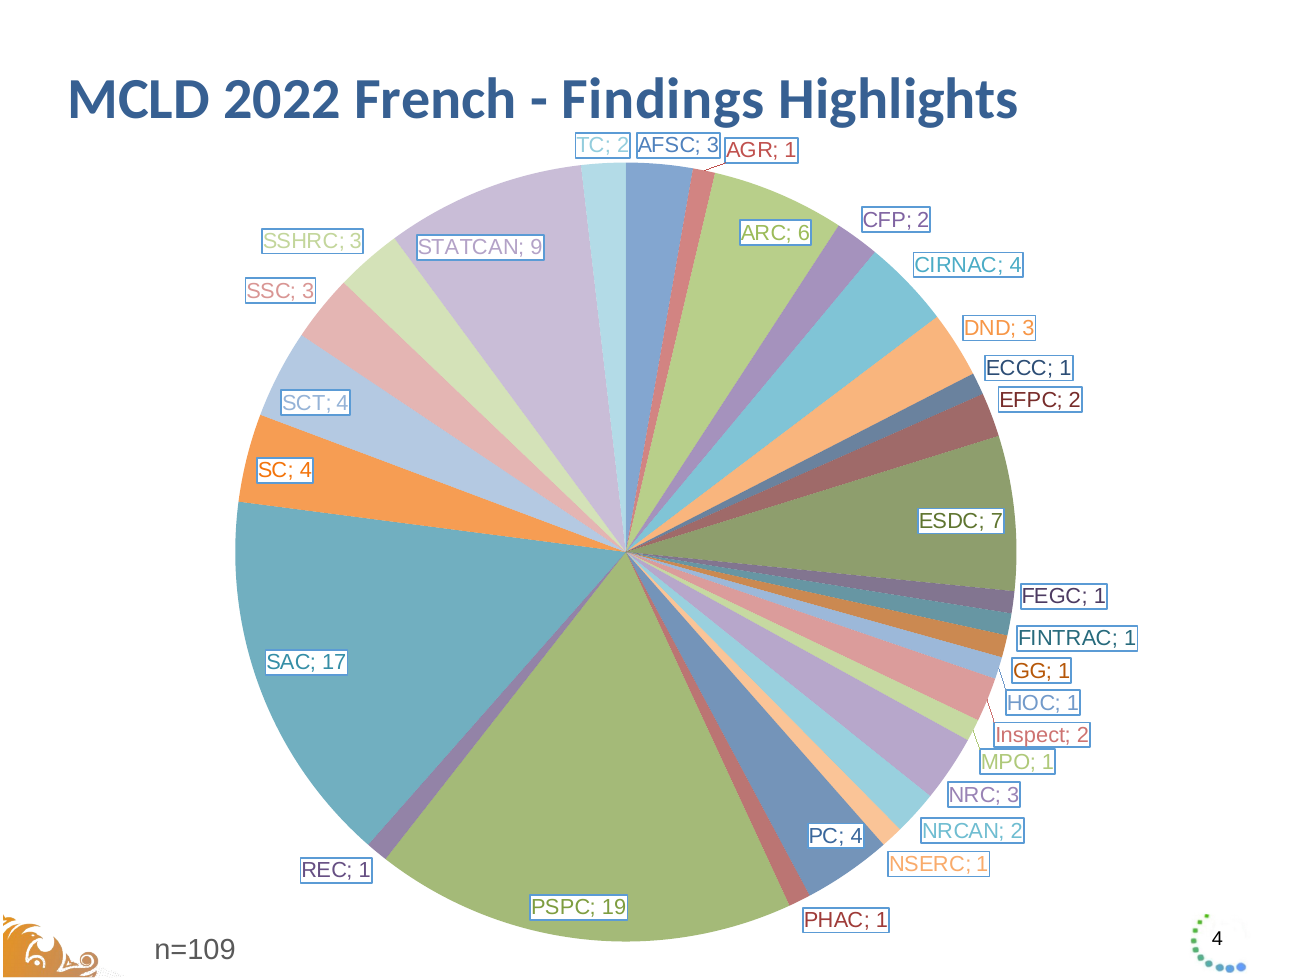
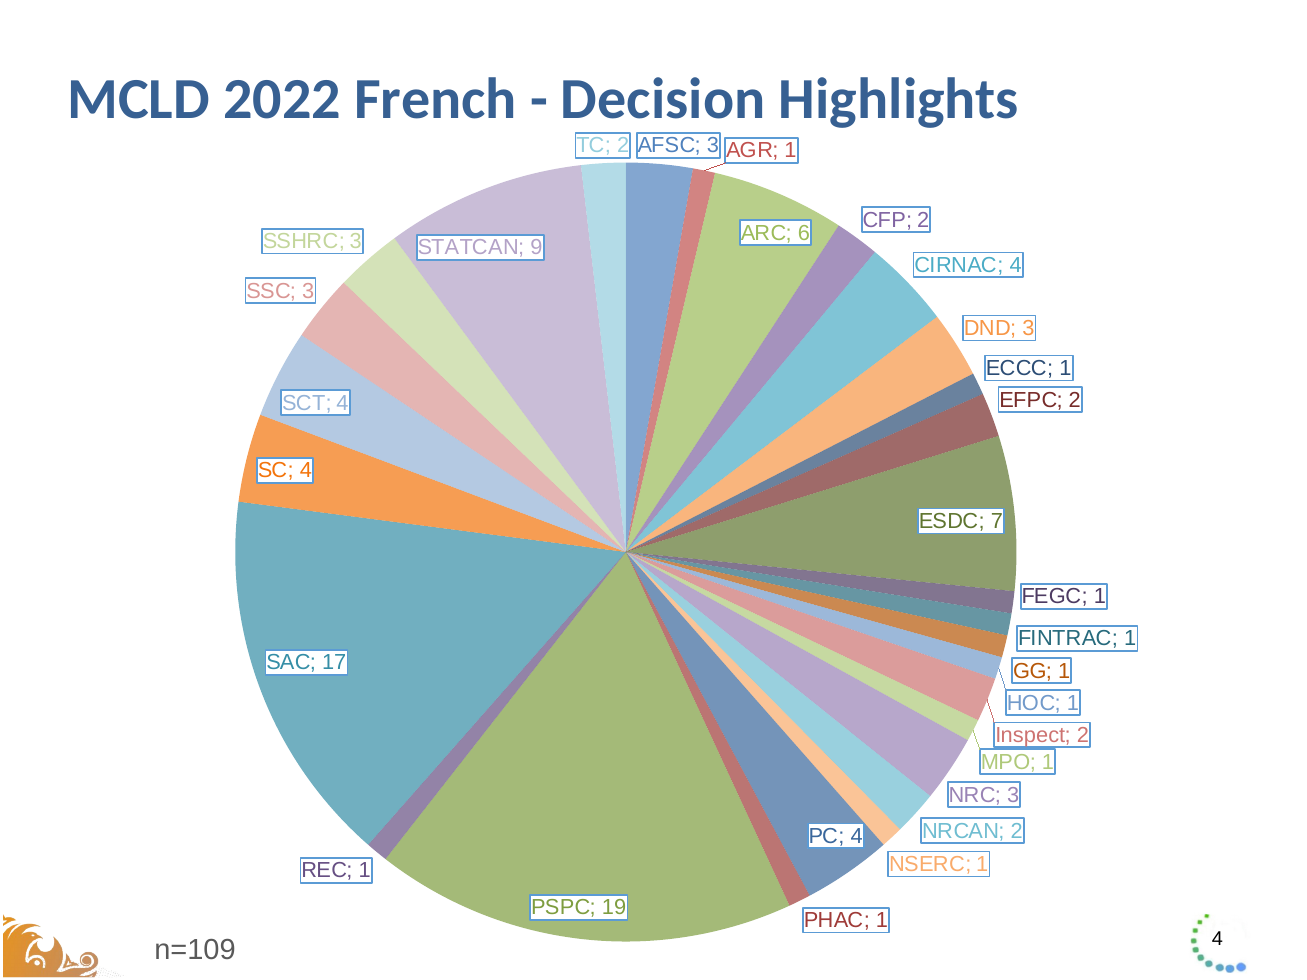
Findings: Findings -> Decision
